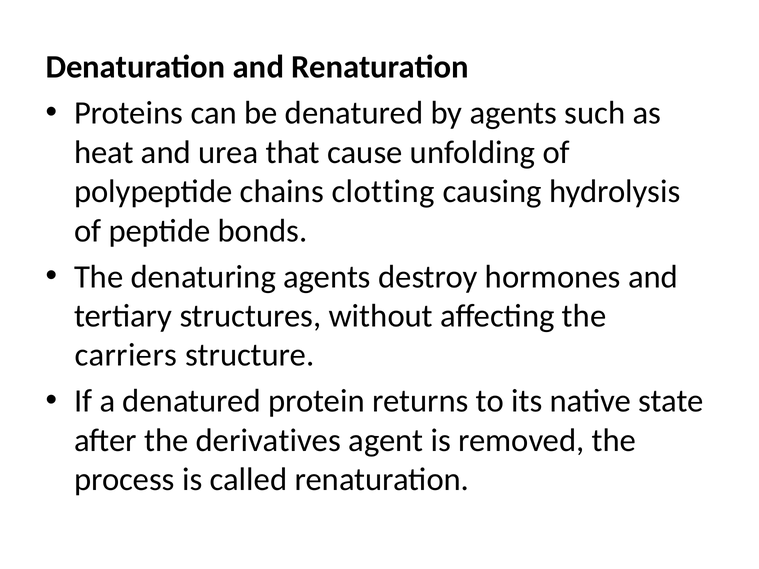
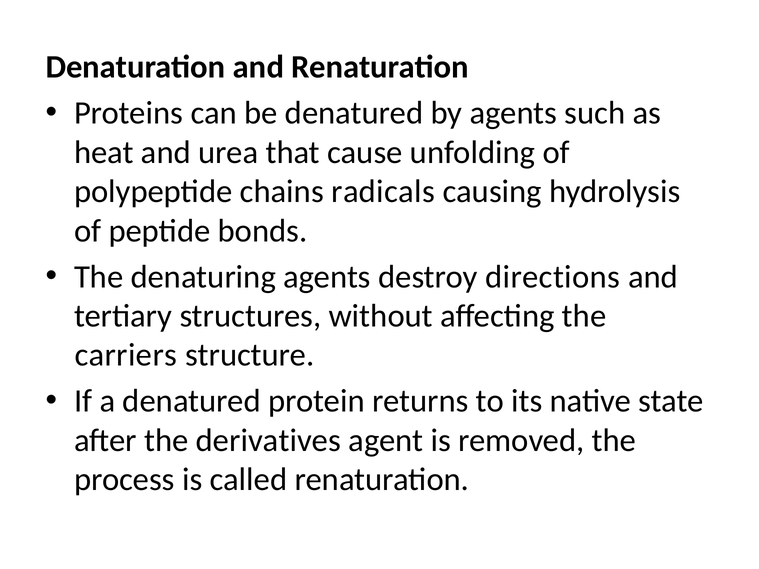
clotting: clotting -> radicals
hormones: hormones -> directions
